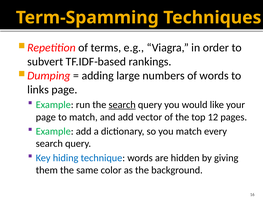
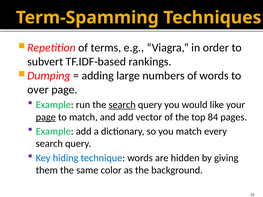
links: links -> over
page at (46, 117) underline: none -> present
12: 12 -> 84
